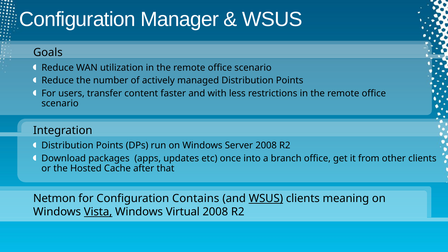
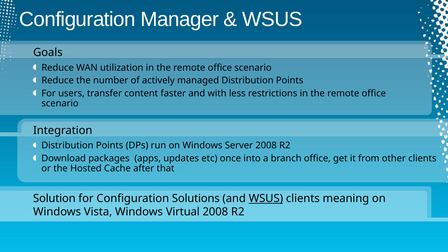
Netmon: Netmon -> Solution
Contains: Contains -> Solutions
Vista underline: present -> none
